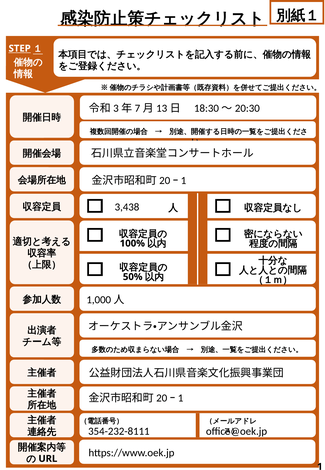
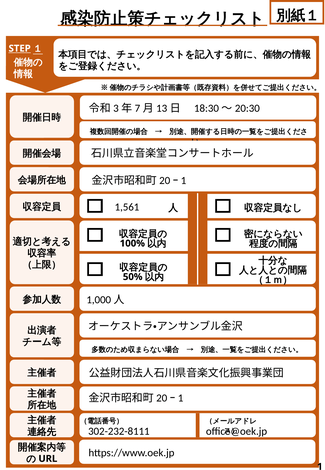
3,438: 3,438 -> 1,561
354-232-8111: 354-232-8111 -> 302-232-8111
